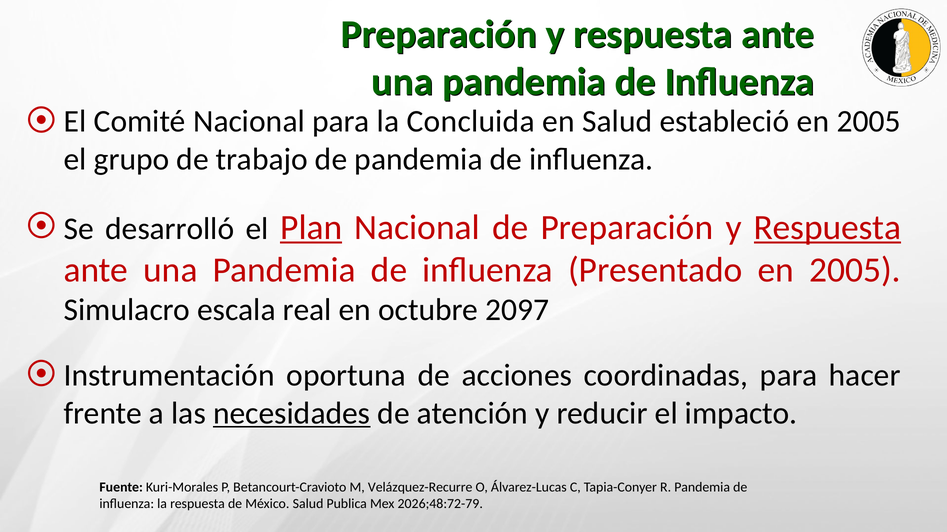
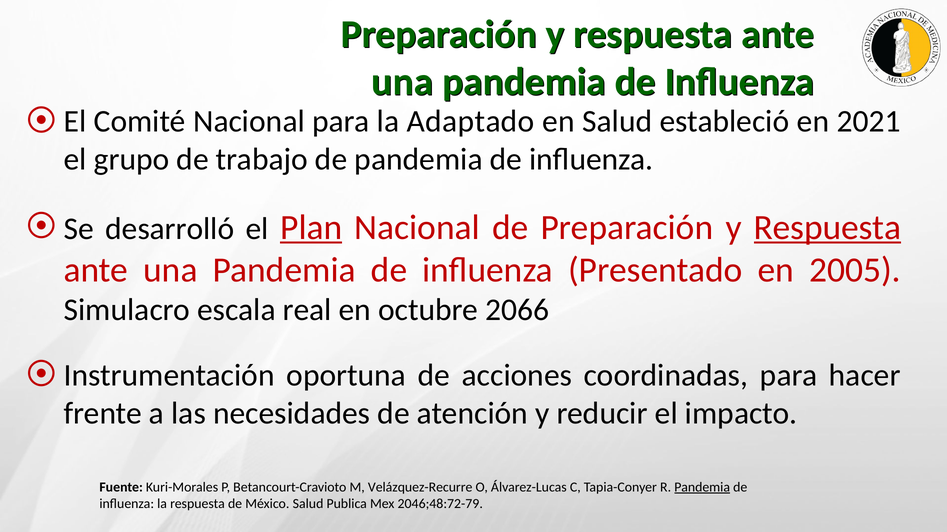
Concluida: Concluida -> Adaptado
estableció en 2005: 2005 -> 2021
2097: 2097 -> 2066
necesidades underline: present -> none
Pandemia at (702, 488) underline: none -> present
2026;48:72-79: 2026;48:72-79 -> 2046;48:72-79
